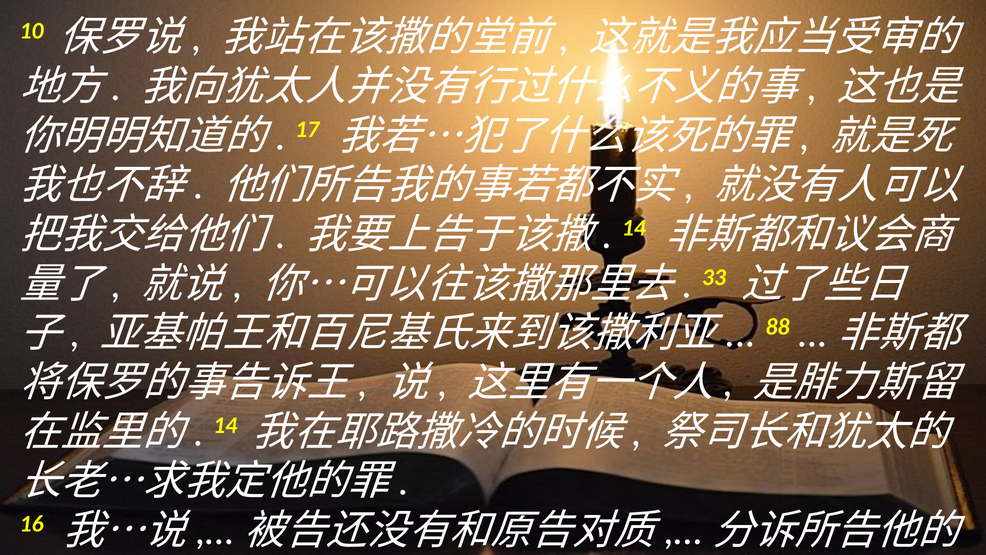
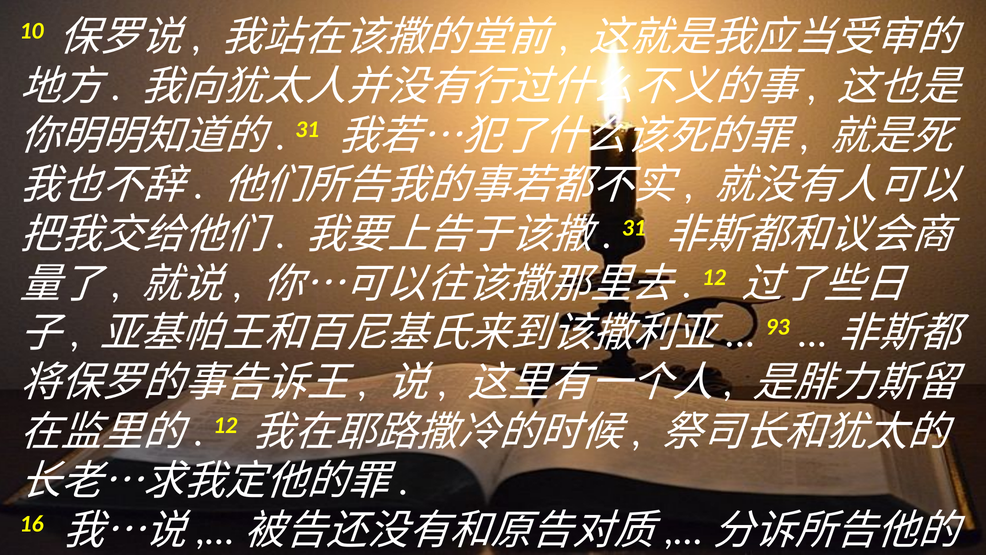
17 at (307, 129): 17 -> 31
14 at (634, 228): 14 -> 31
33 at (714, 277): 33 -> 12
88: 88 -> 93
14 at (225, 425): 14 -> 12
